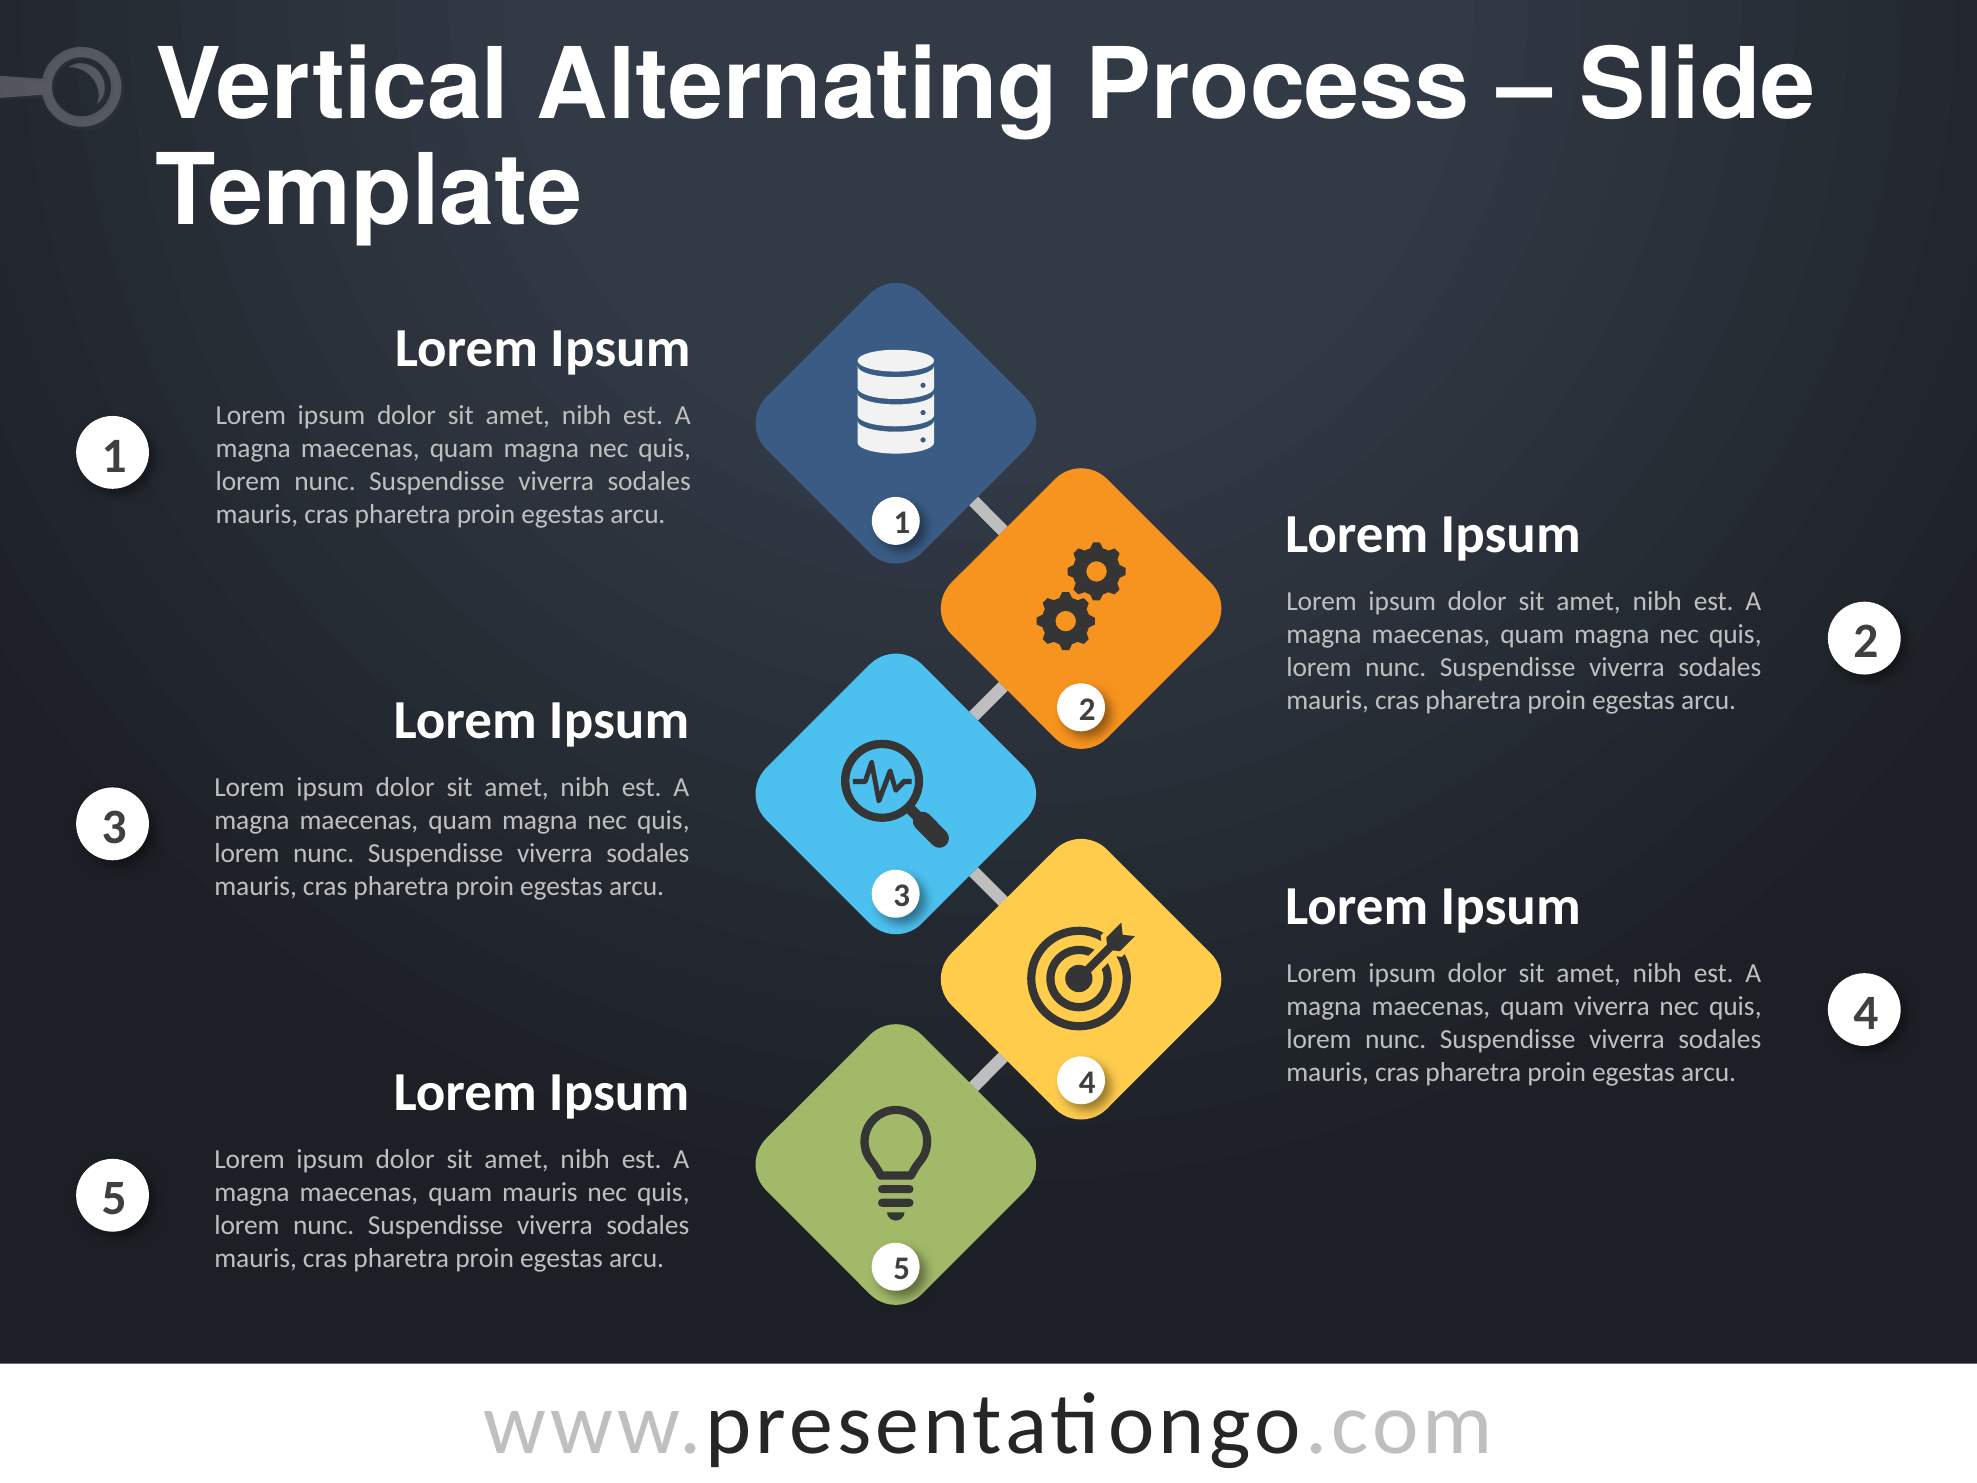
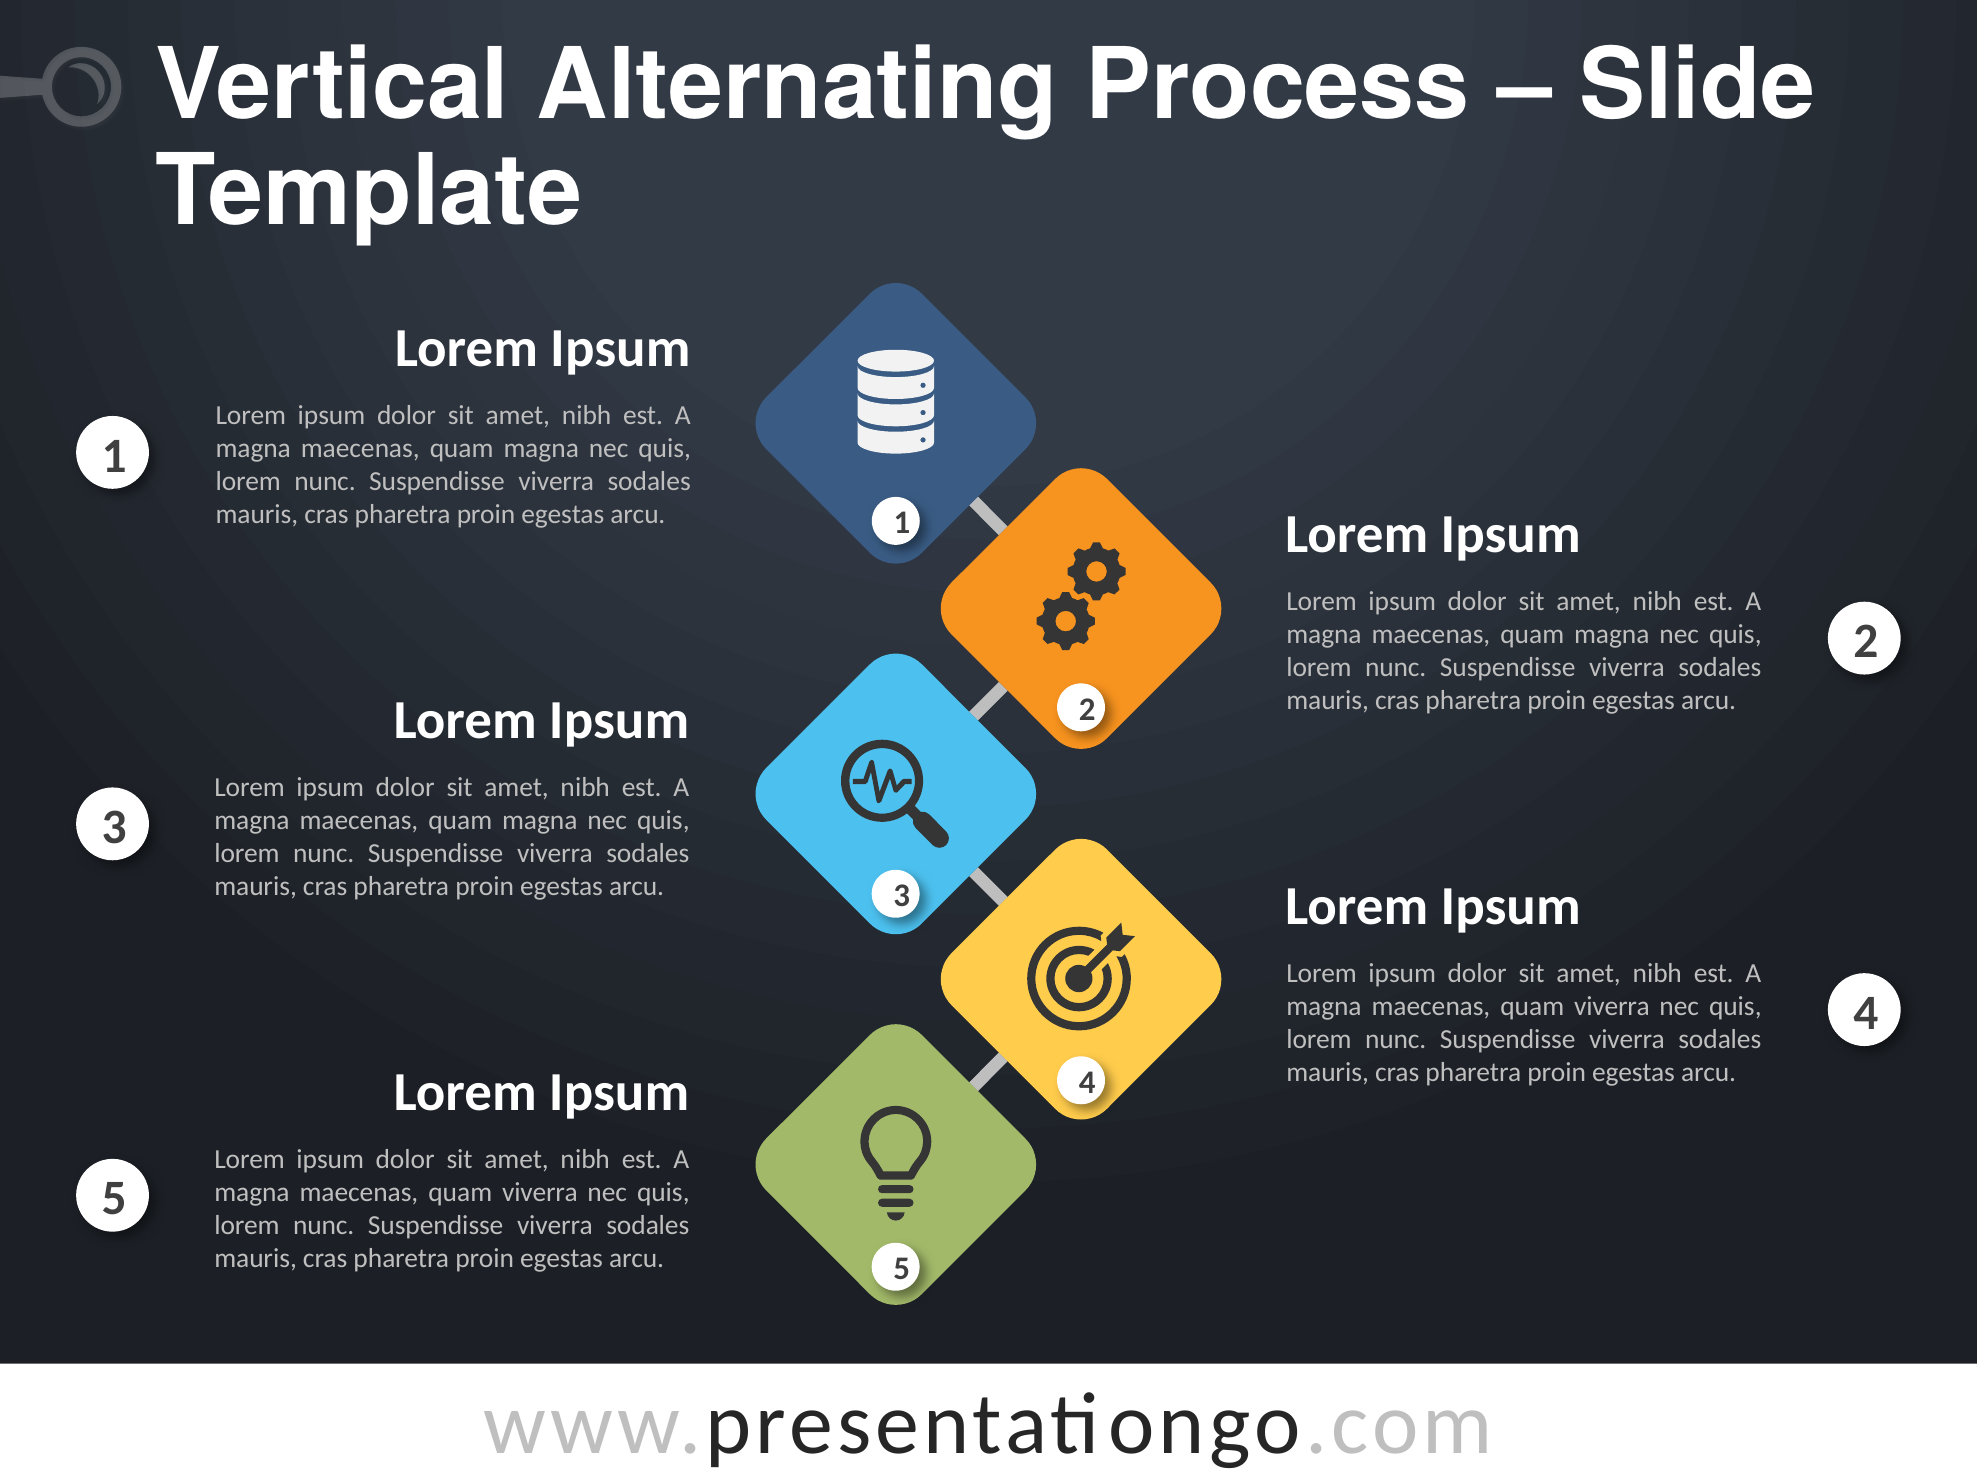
mauris at (540, 1192): mauris -> viverra
